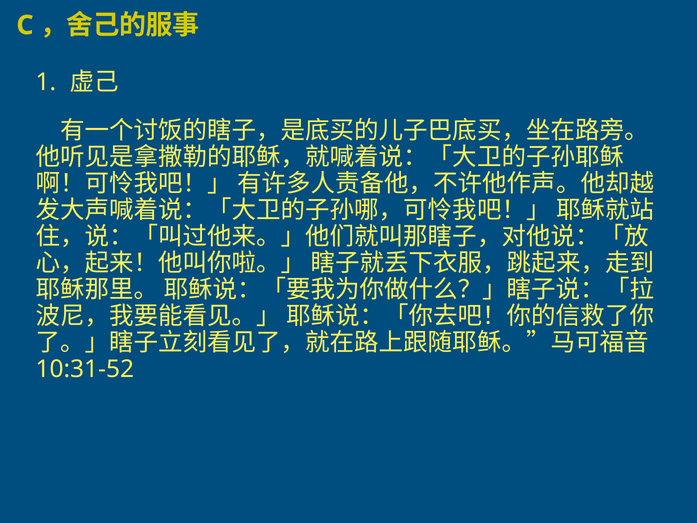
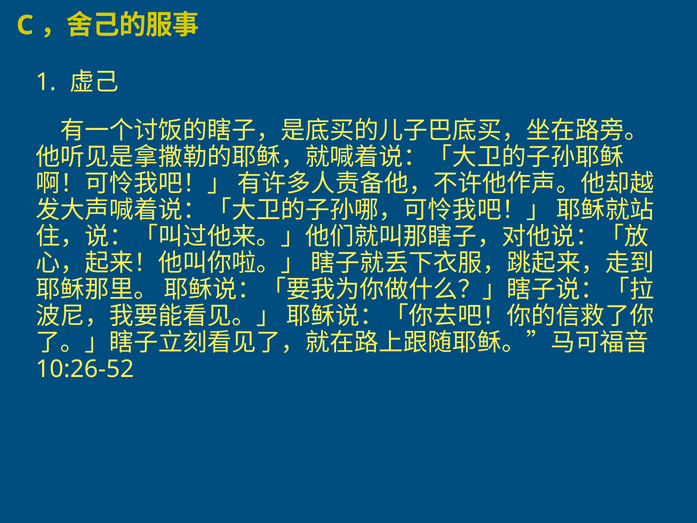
10:31-52: 10:31-52 -> 10:26-52
